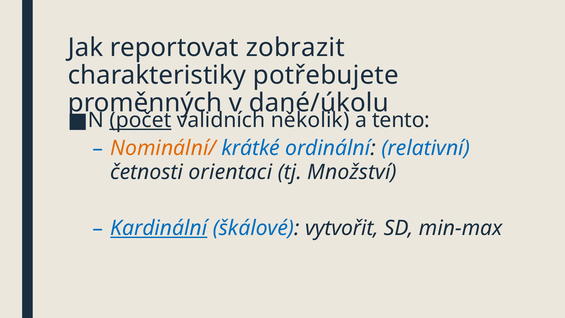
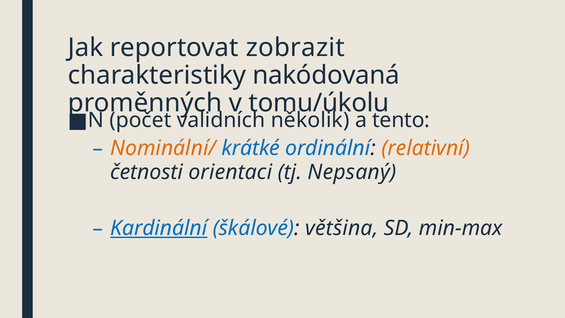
potřebujete: potřebujete -> nakódovaná
dané/úkolu: dané/úkolu -> tomu/úkolu
počet underline: present -> none
relativní colour: blue -> orange
Množství: Množství -> Nepsaný
vytvořit: vytvořit -> většina
